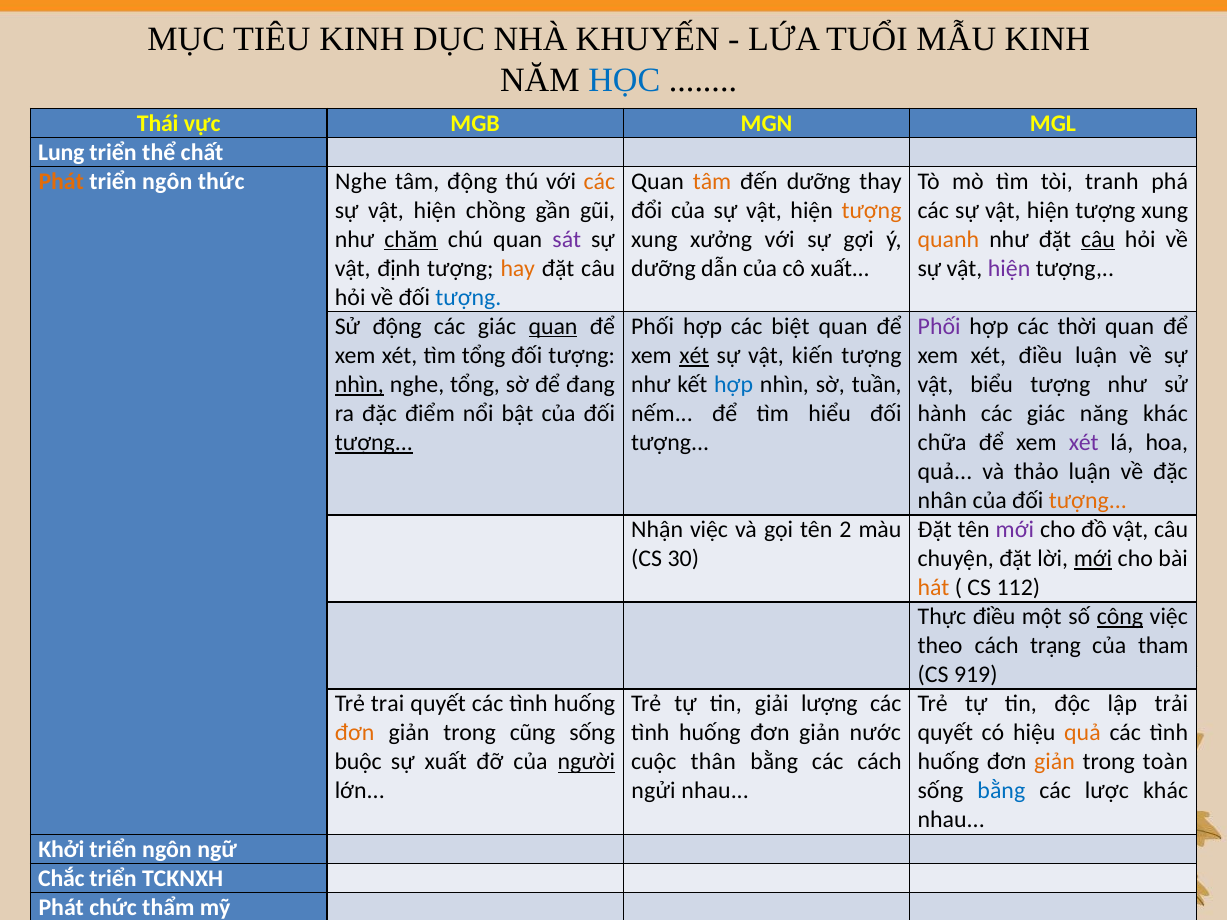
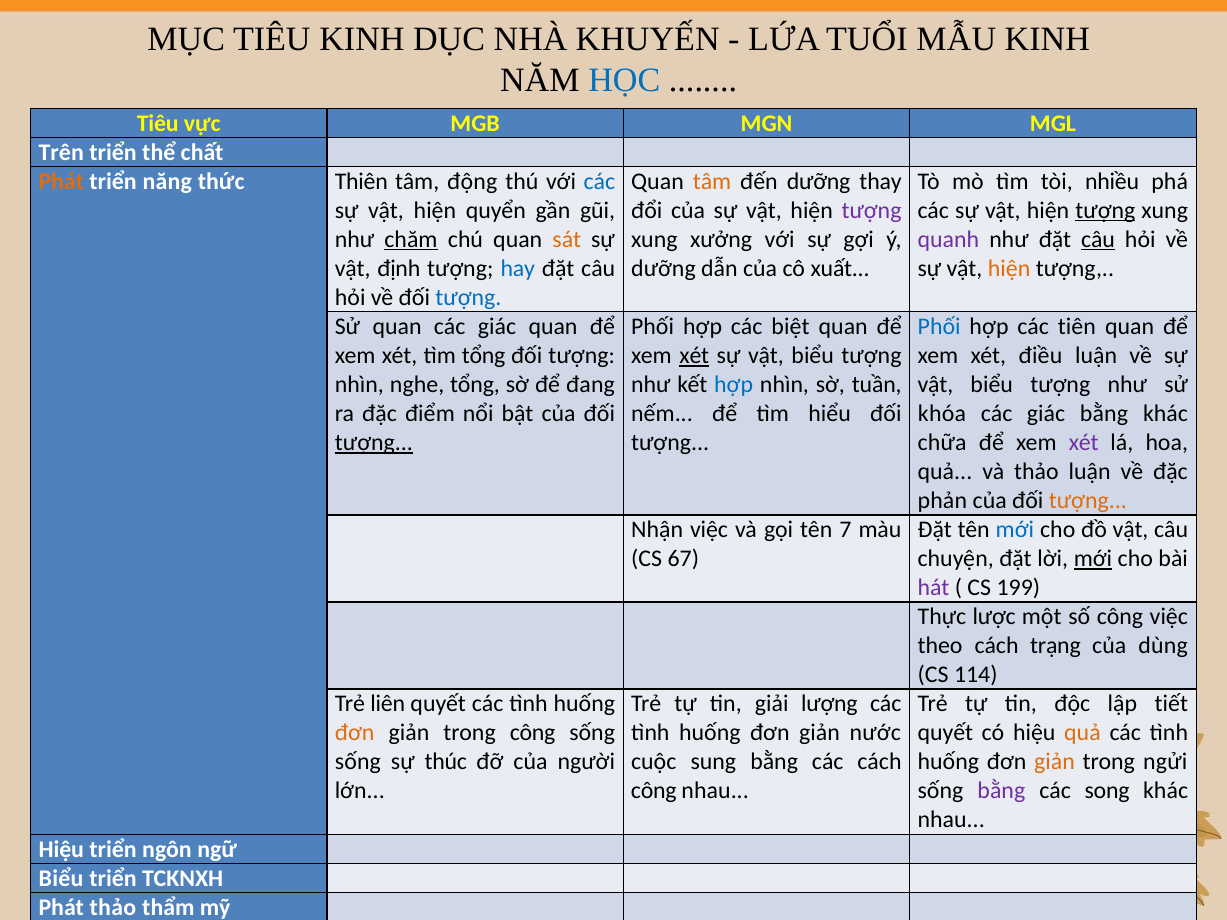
Thái at (158, 123): Thái -> Tiêu
Lung: Lung -> Trên
ngôn at (167, 181): ngôn -> năng
thức Nghe: Nghe -> Thiên
các at (599, 181) colour: orange -> blue
tranh: tranh -> nhiều
chồng: chồng -> quyển
tượng at (872, 210) colour: orange -> purple
tượng at (1105, 210) underline: none -> present
sát colour: purple -> orange
quanh colour: orange -> purple
hay colour: orange -> blue
hiện at (1009, 268) colour: purple -> orange
Sử động: động -> quan
quan at (553, 327) underline: present -> none
Phối at (939, 327) colour: purple -> blue
thời: thời -> tiên
kiến at (813, 356): kiến -> biểu
nhìn at (359, 385) underline: present -> none
hành: hành -> khóa
giác năng: năng -> bằng
nhân: nhân -> phản
2: 2 -> 7
mới at (1015, 530) colour: purple -> blue
30: 30 -> 67
hát colour: orange -> purple
112: 112 -> 199
Thực điều: điều -> lược
công at (1120, 617) underline: present -> none
tham: tham -> dùng
919: 919 -> 114
trai: trai -> liên
trải: trải -> tiết
trong cũng: cũng -> công
buộc at (358, 762): buộc -> sống
sự xuất: xuất -> thúc
người underline: present -> none
thân: thân -> sung
toàn: toàn -> ngửi
ngửi at (654, 791): ngửi -> công
bằng at (1001, 791) colour: blue -> purple
lược: lược -> song
Khởi at (61, 849): Khởi -> Hiệu
Chắc at (61, 878): Chắc -> Biểu
Phát chức: chức -> thảo
